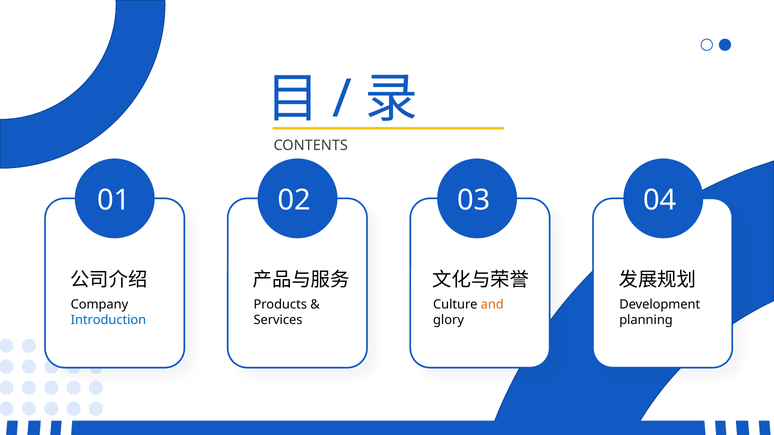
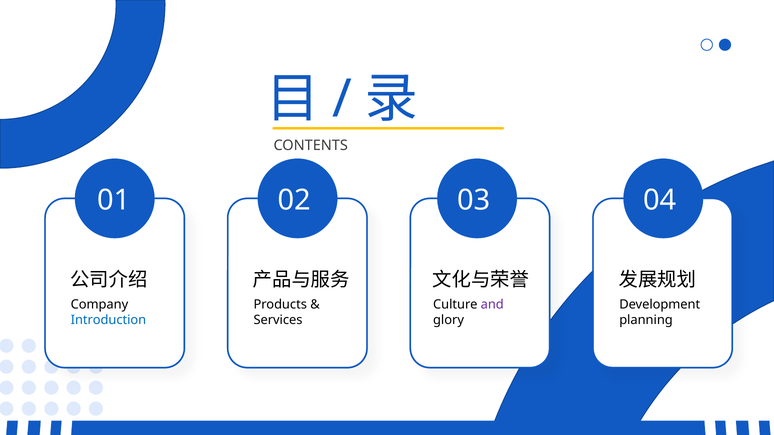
and colour: orange -> purple
